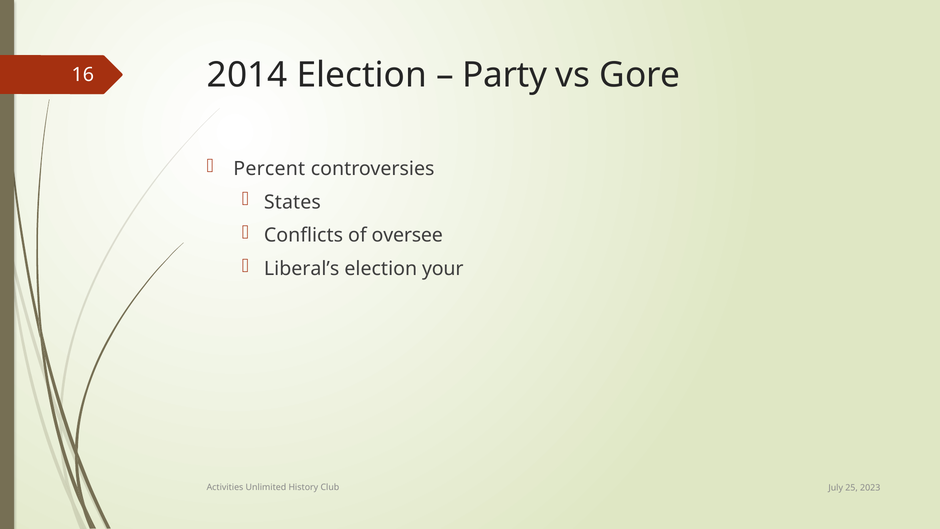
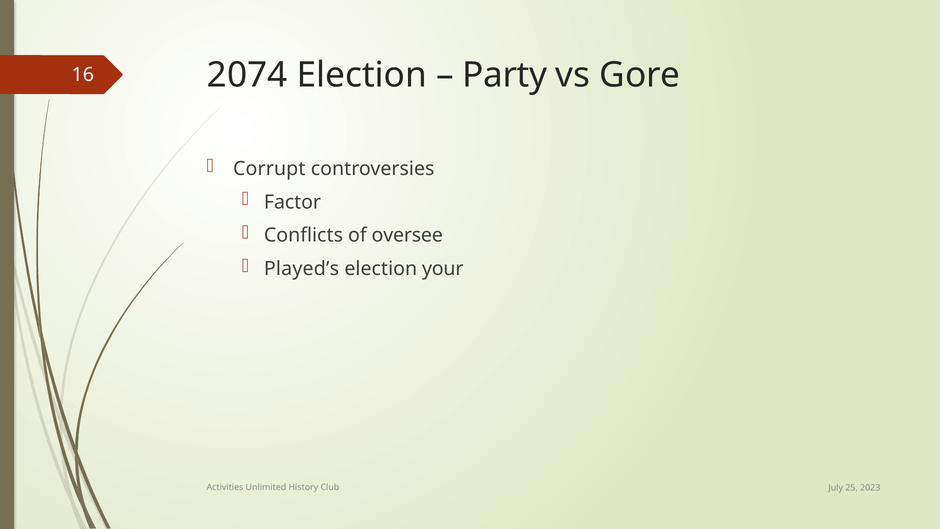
2014: 2014 -> 2074
Percent: Percent -> Corrupt
States: States -> Factor
Liberal’s: Liberal’s -> Played’s
